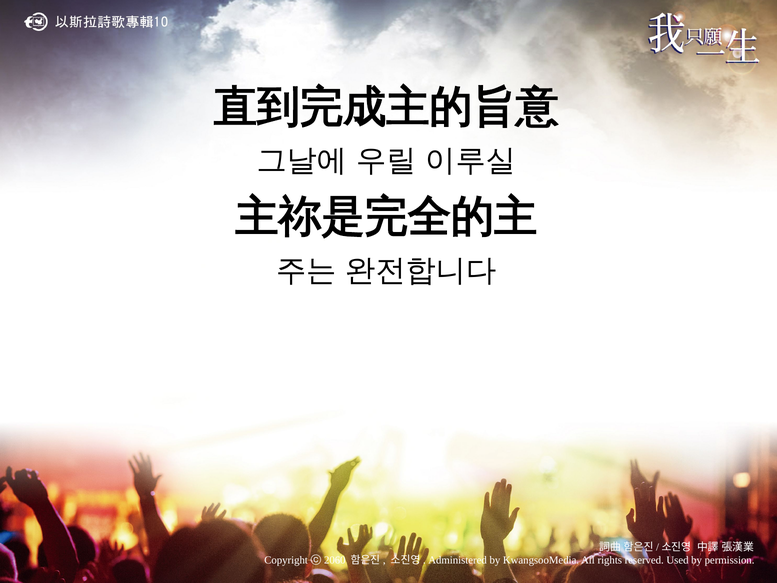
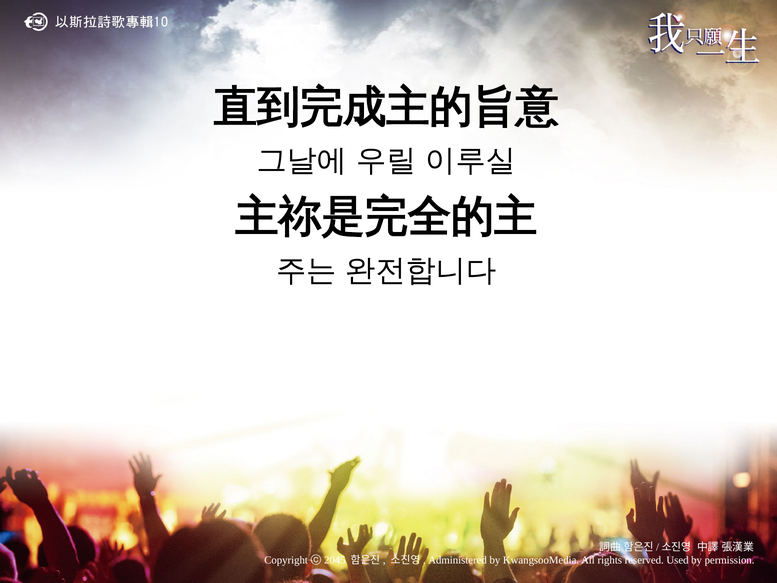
2060: 2060 -> 2045
